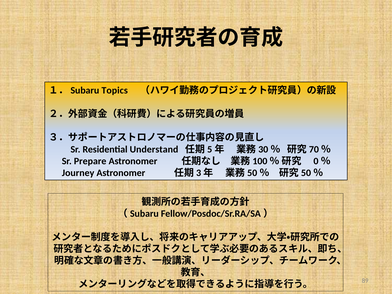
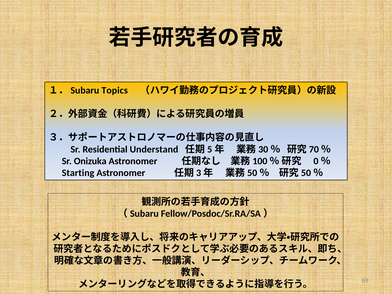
Prepare: Prepare -> Onizuka
Journey: Journey -> Starting
